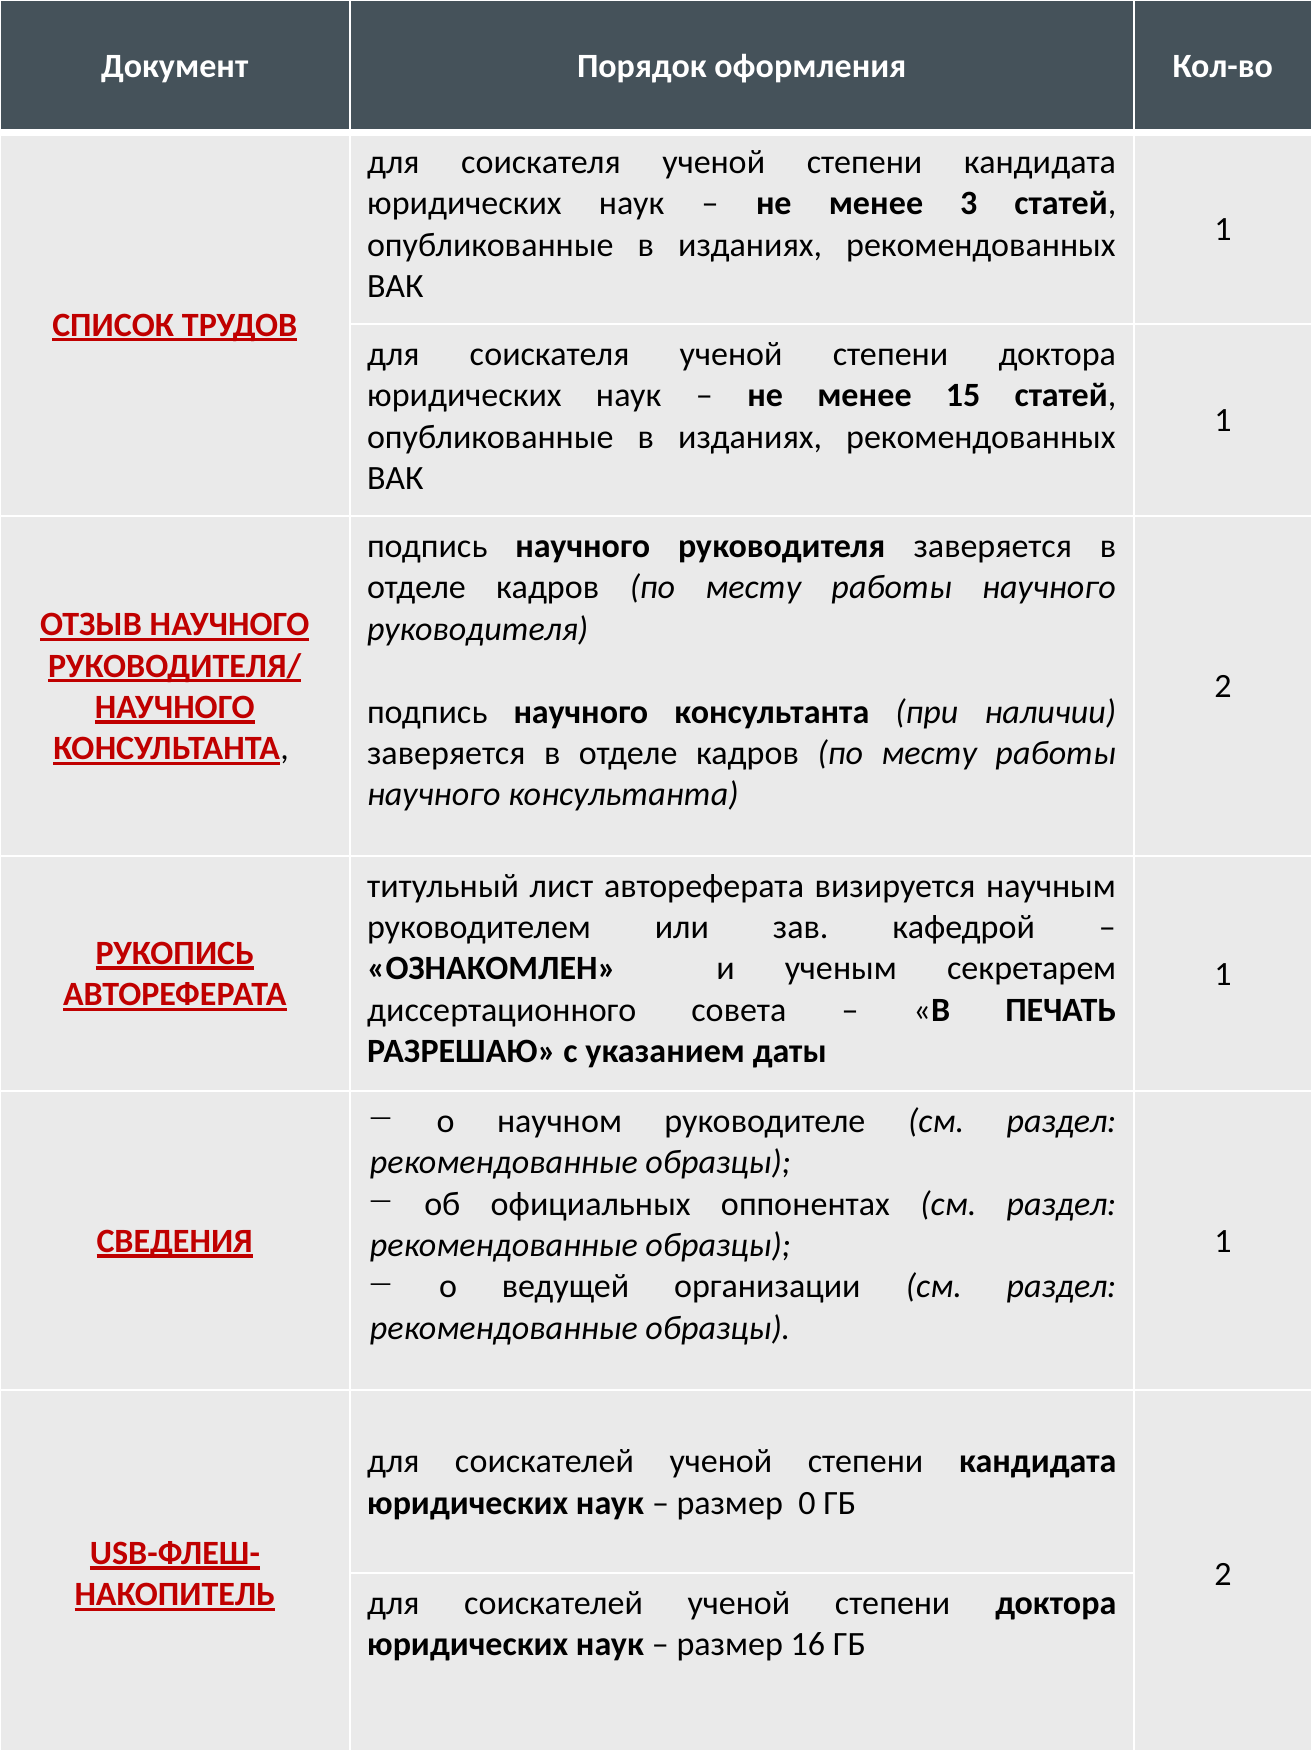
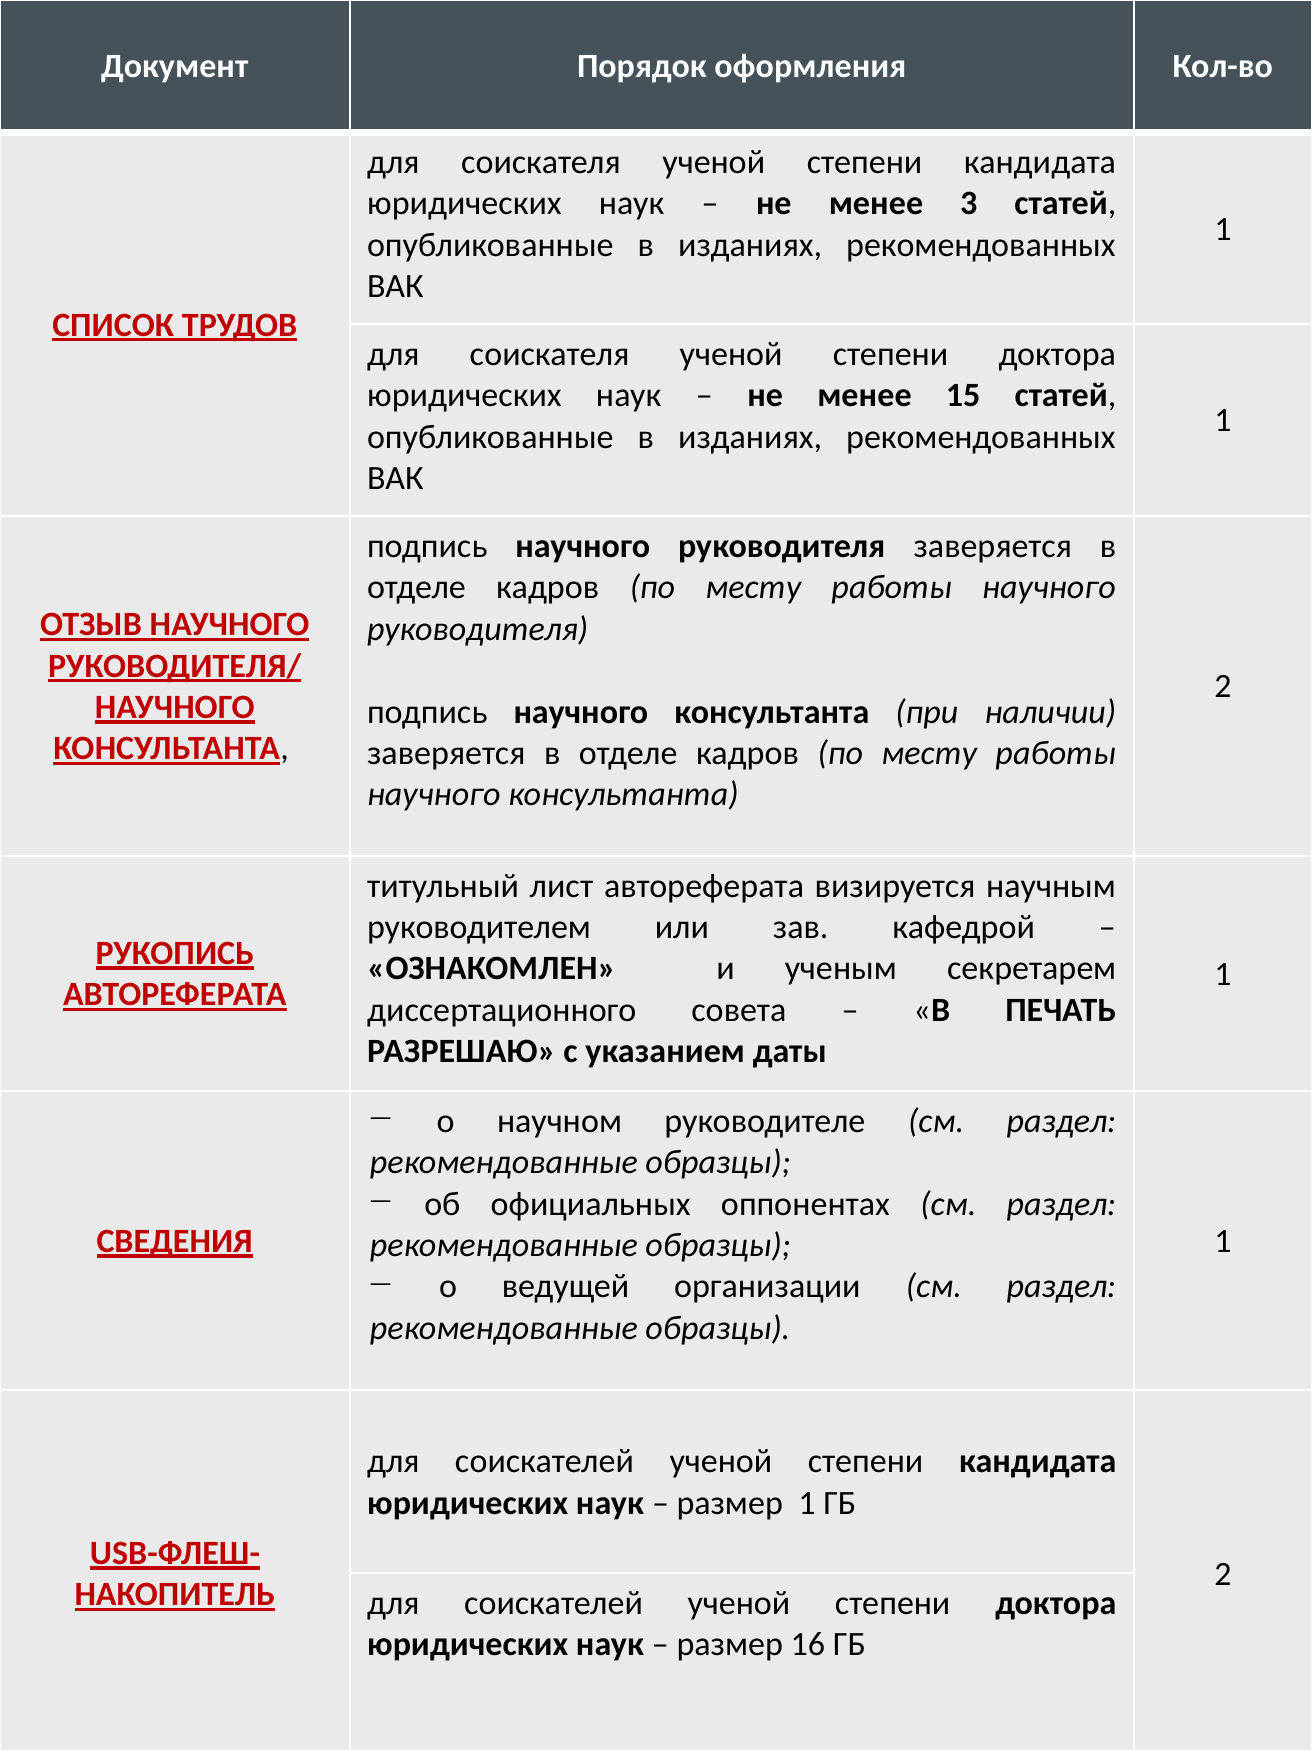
размер 0: 0 -> 1
